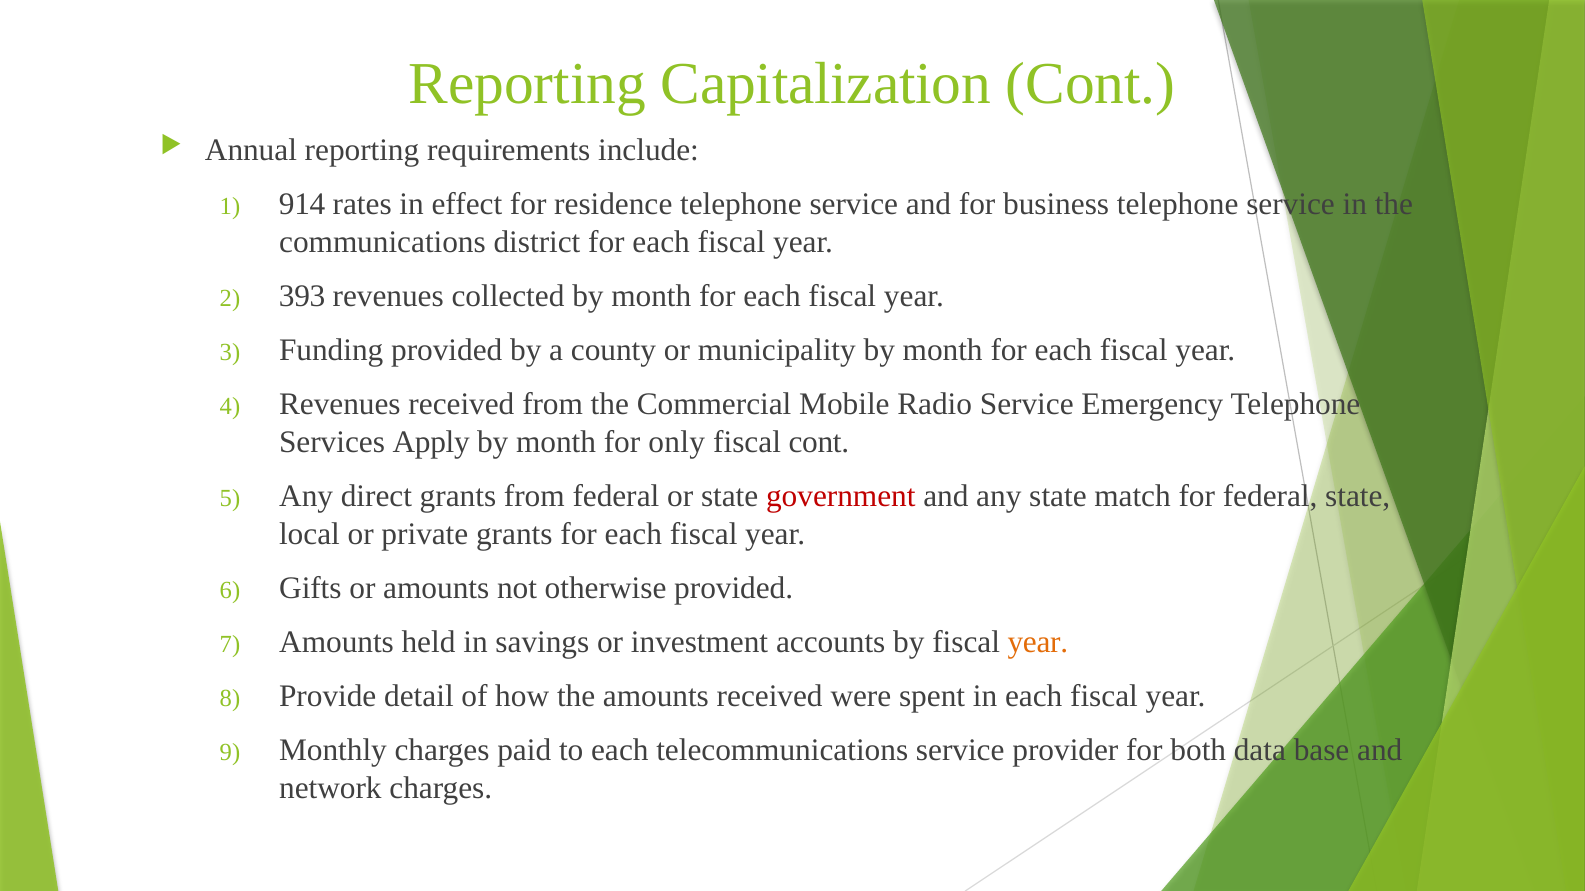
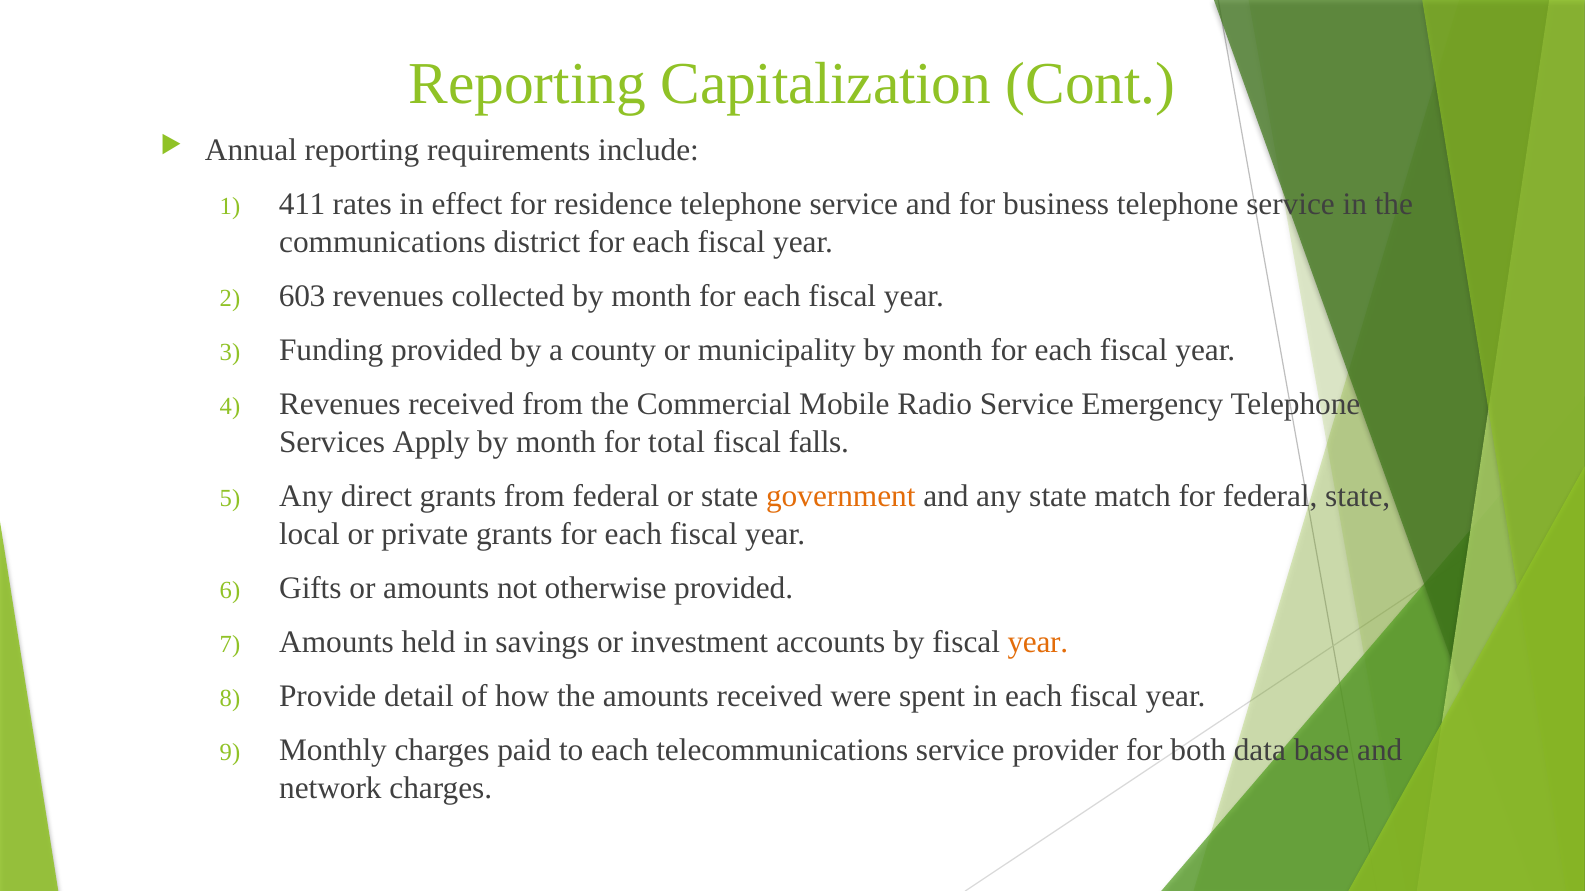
914: 914 -> 411
393: 393 -> 603
only: only -> total
fiscal cont: cont -> falls
government colour: red -> orange
